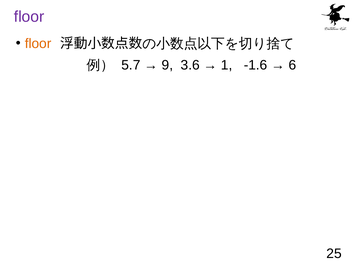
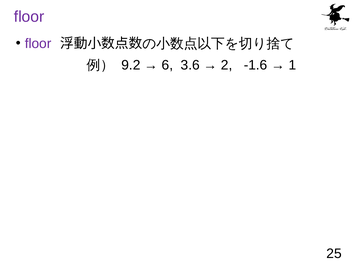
floor at (38, 44) colour: orange -> purple
5.7: 5.7 -> 9.2
9: 9 -> 6
1: 1 -> 2
6: 6 -> 1
